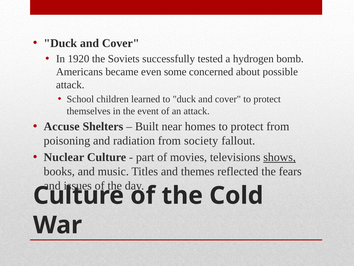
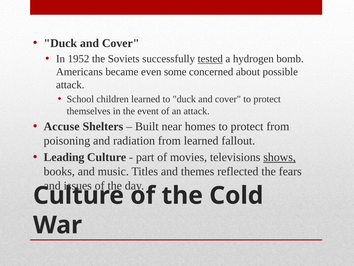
1920: 1920 -> 1952
tested underline: none -> present
from society: society -> learned
Nuclear: Nuclear -> Leading
